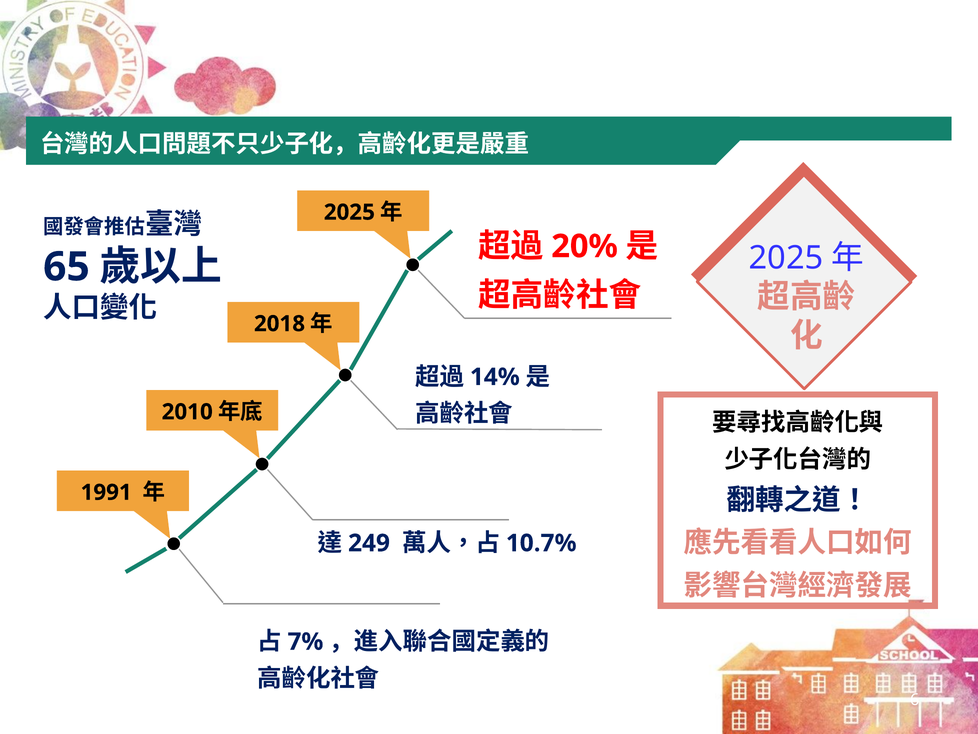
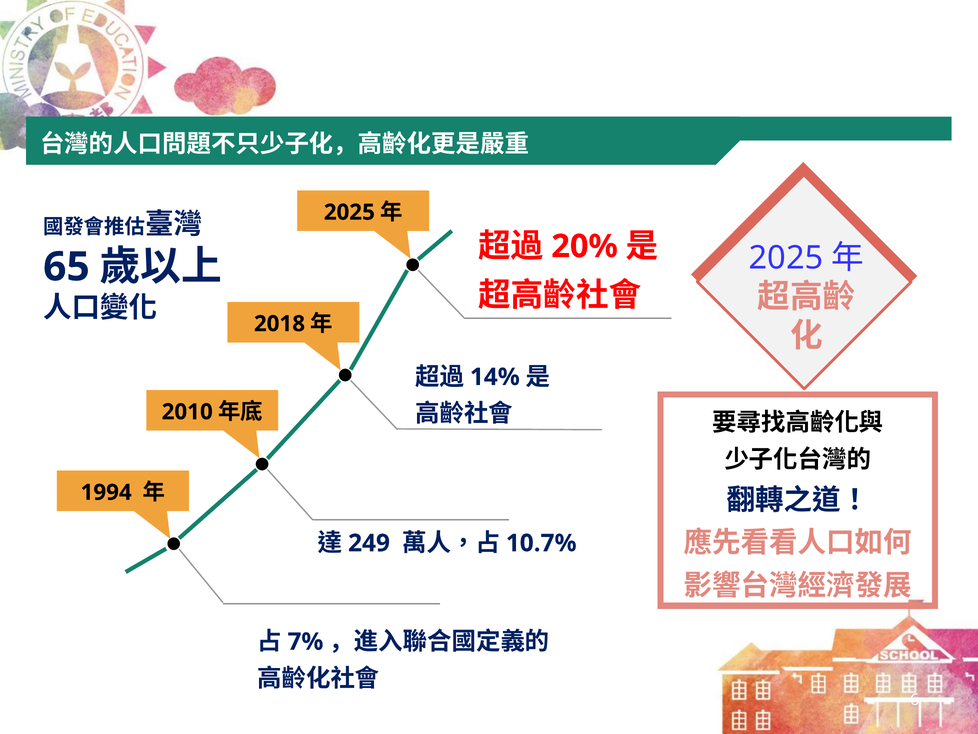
1991: 1991 -> 1994
